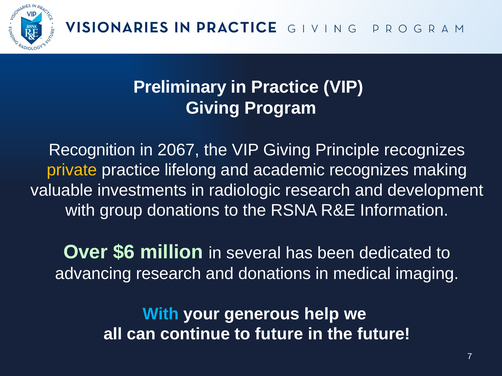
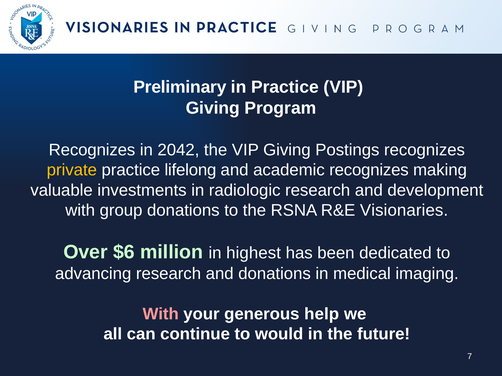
Recognition at (92, 150): Recognition -> Recognizes
2067: 2067 -> 2042
Principle: Principle -> Postings
Information: Information -> Visionaries
several: several -> highest
With at (161, 314) colour: light blue -> pink
to future: future -> would
